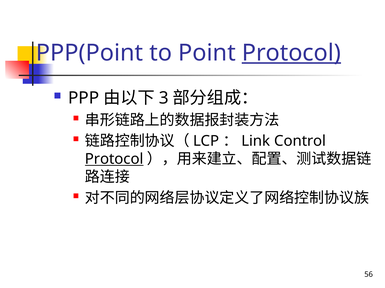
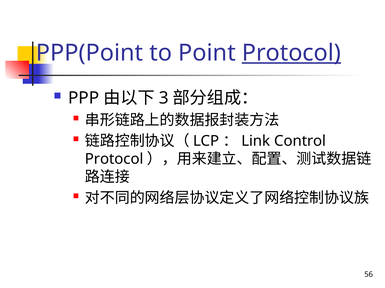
Protocol at (114, 159) underline: present -> none
